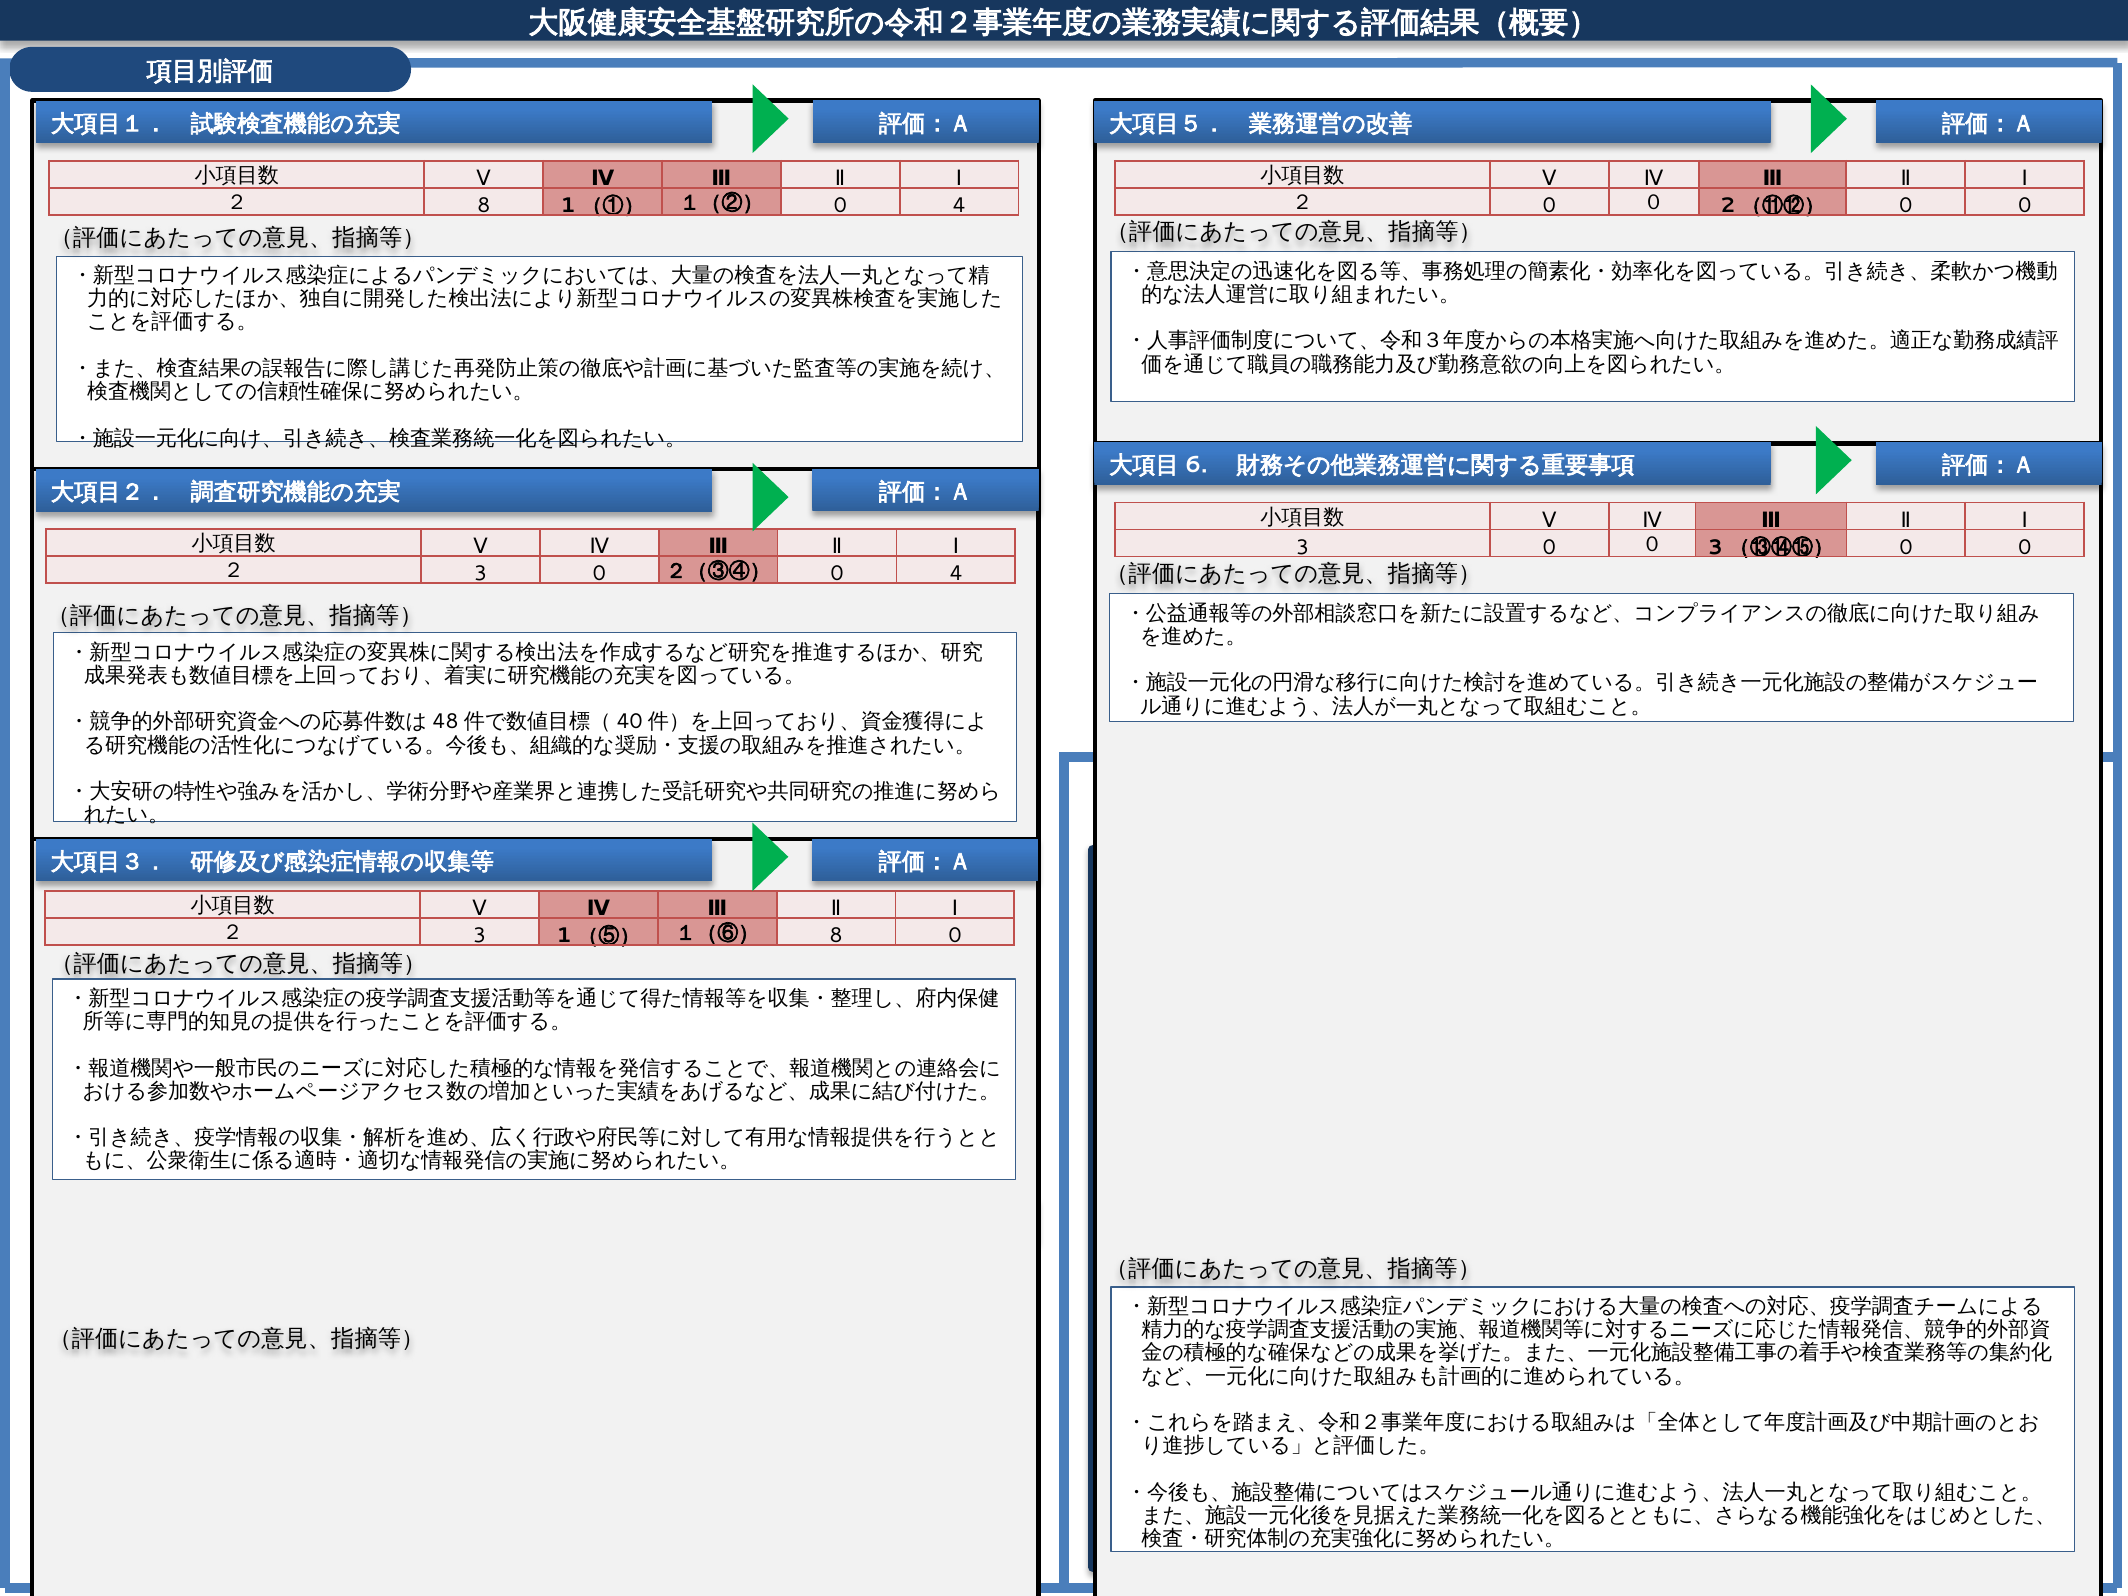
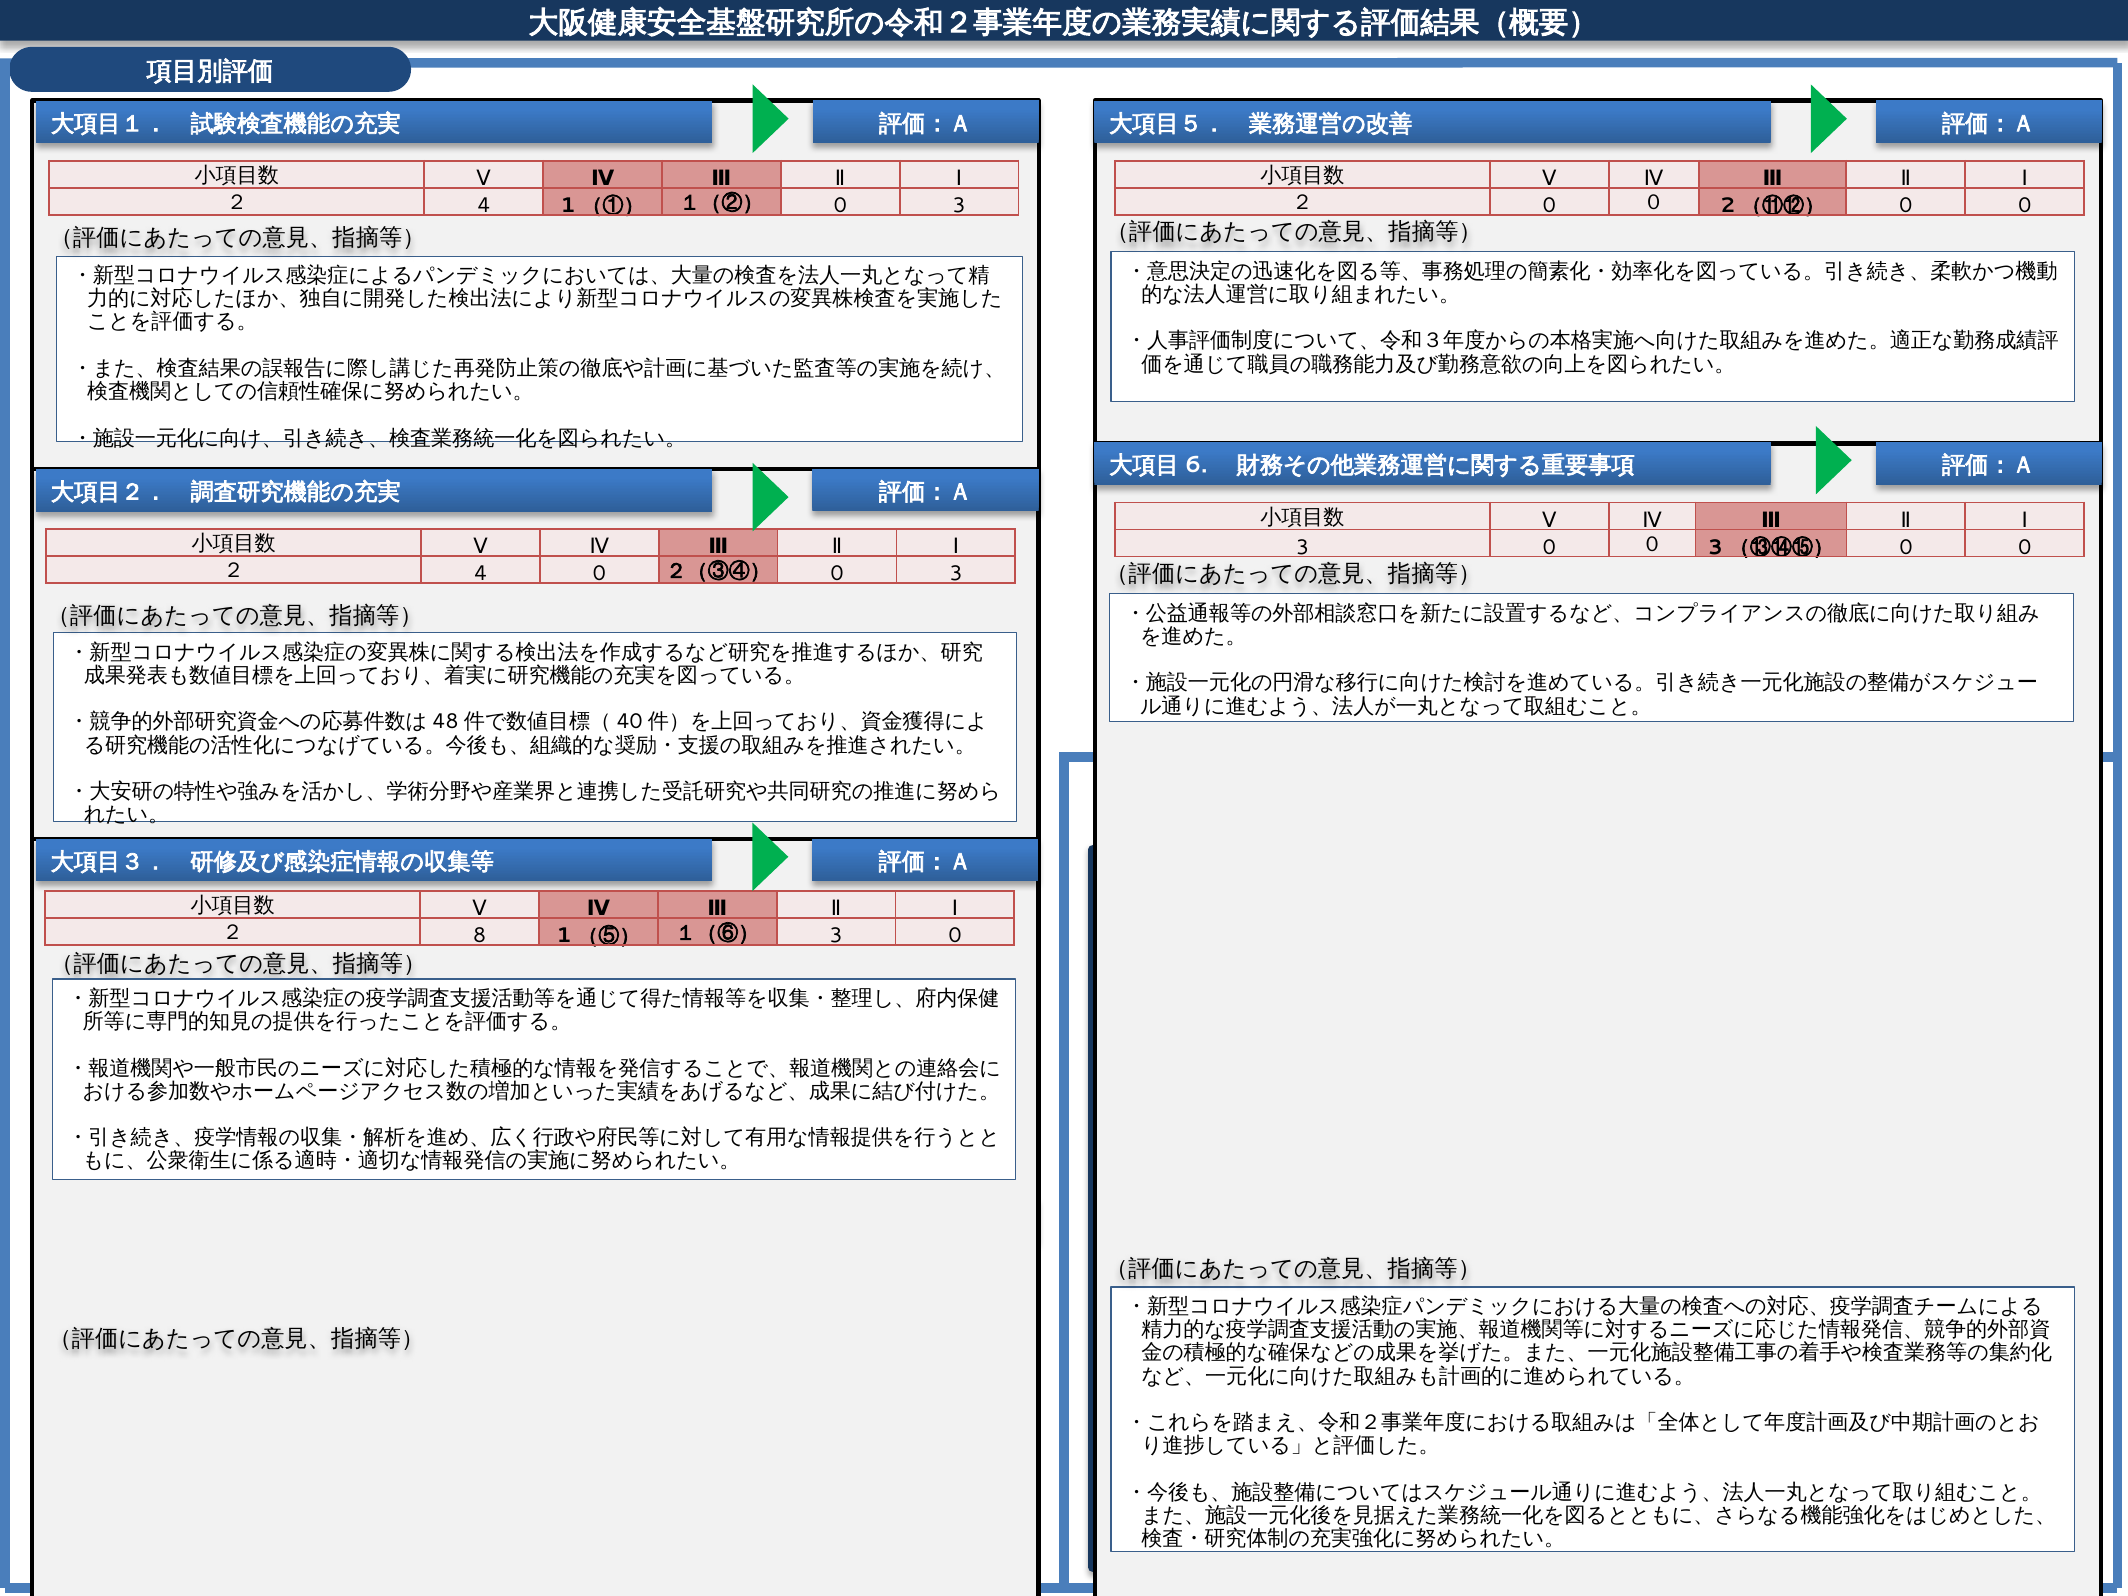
8 at (484, 205): 8 -> 4
１（②） 0 4: 4 -> 3
3 at (481, 574): 3 -> 4
２（③④） 0 4: 4 -> 3
3 at (480, 936): 3 -> 8
１（⑥） 8: 8 -> 3
